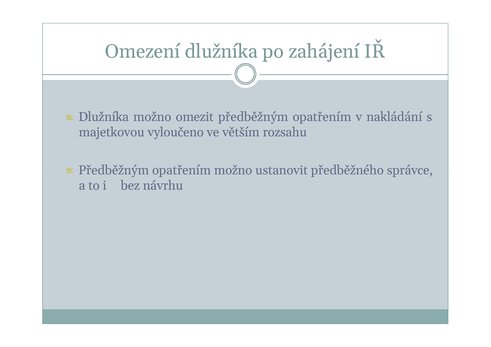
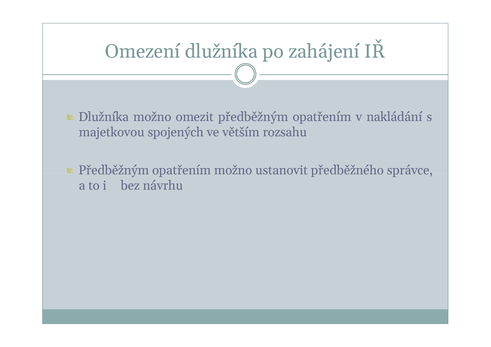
vyloučeno: vyloučeno -> spojených
